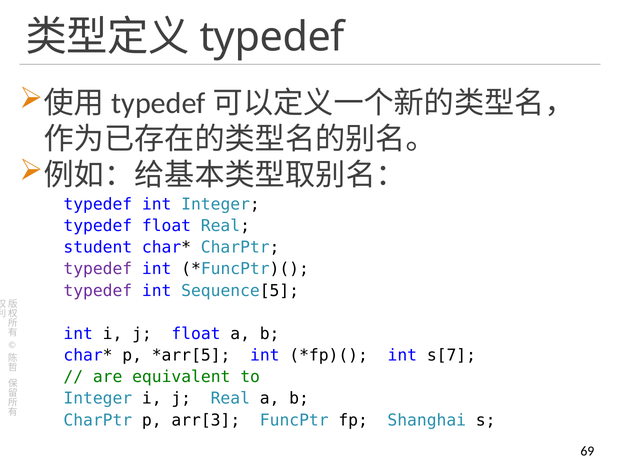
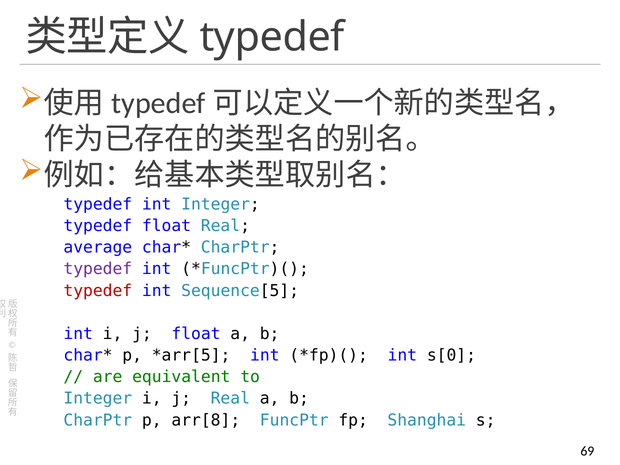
student: student -> average
typedef at (98, 291) colour: purple -> red
s[7: s[7 -> s[0
arr[3: arr[3 -> arr[8
